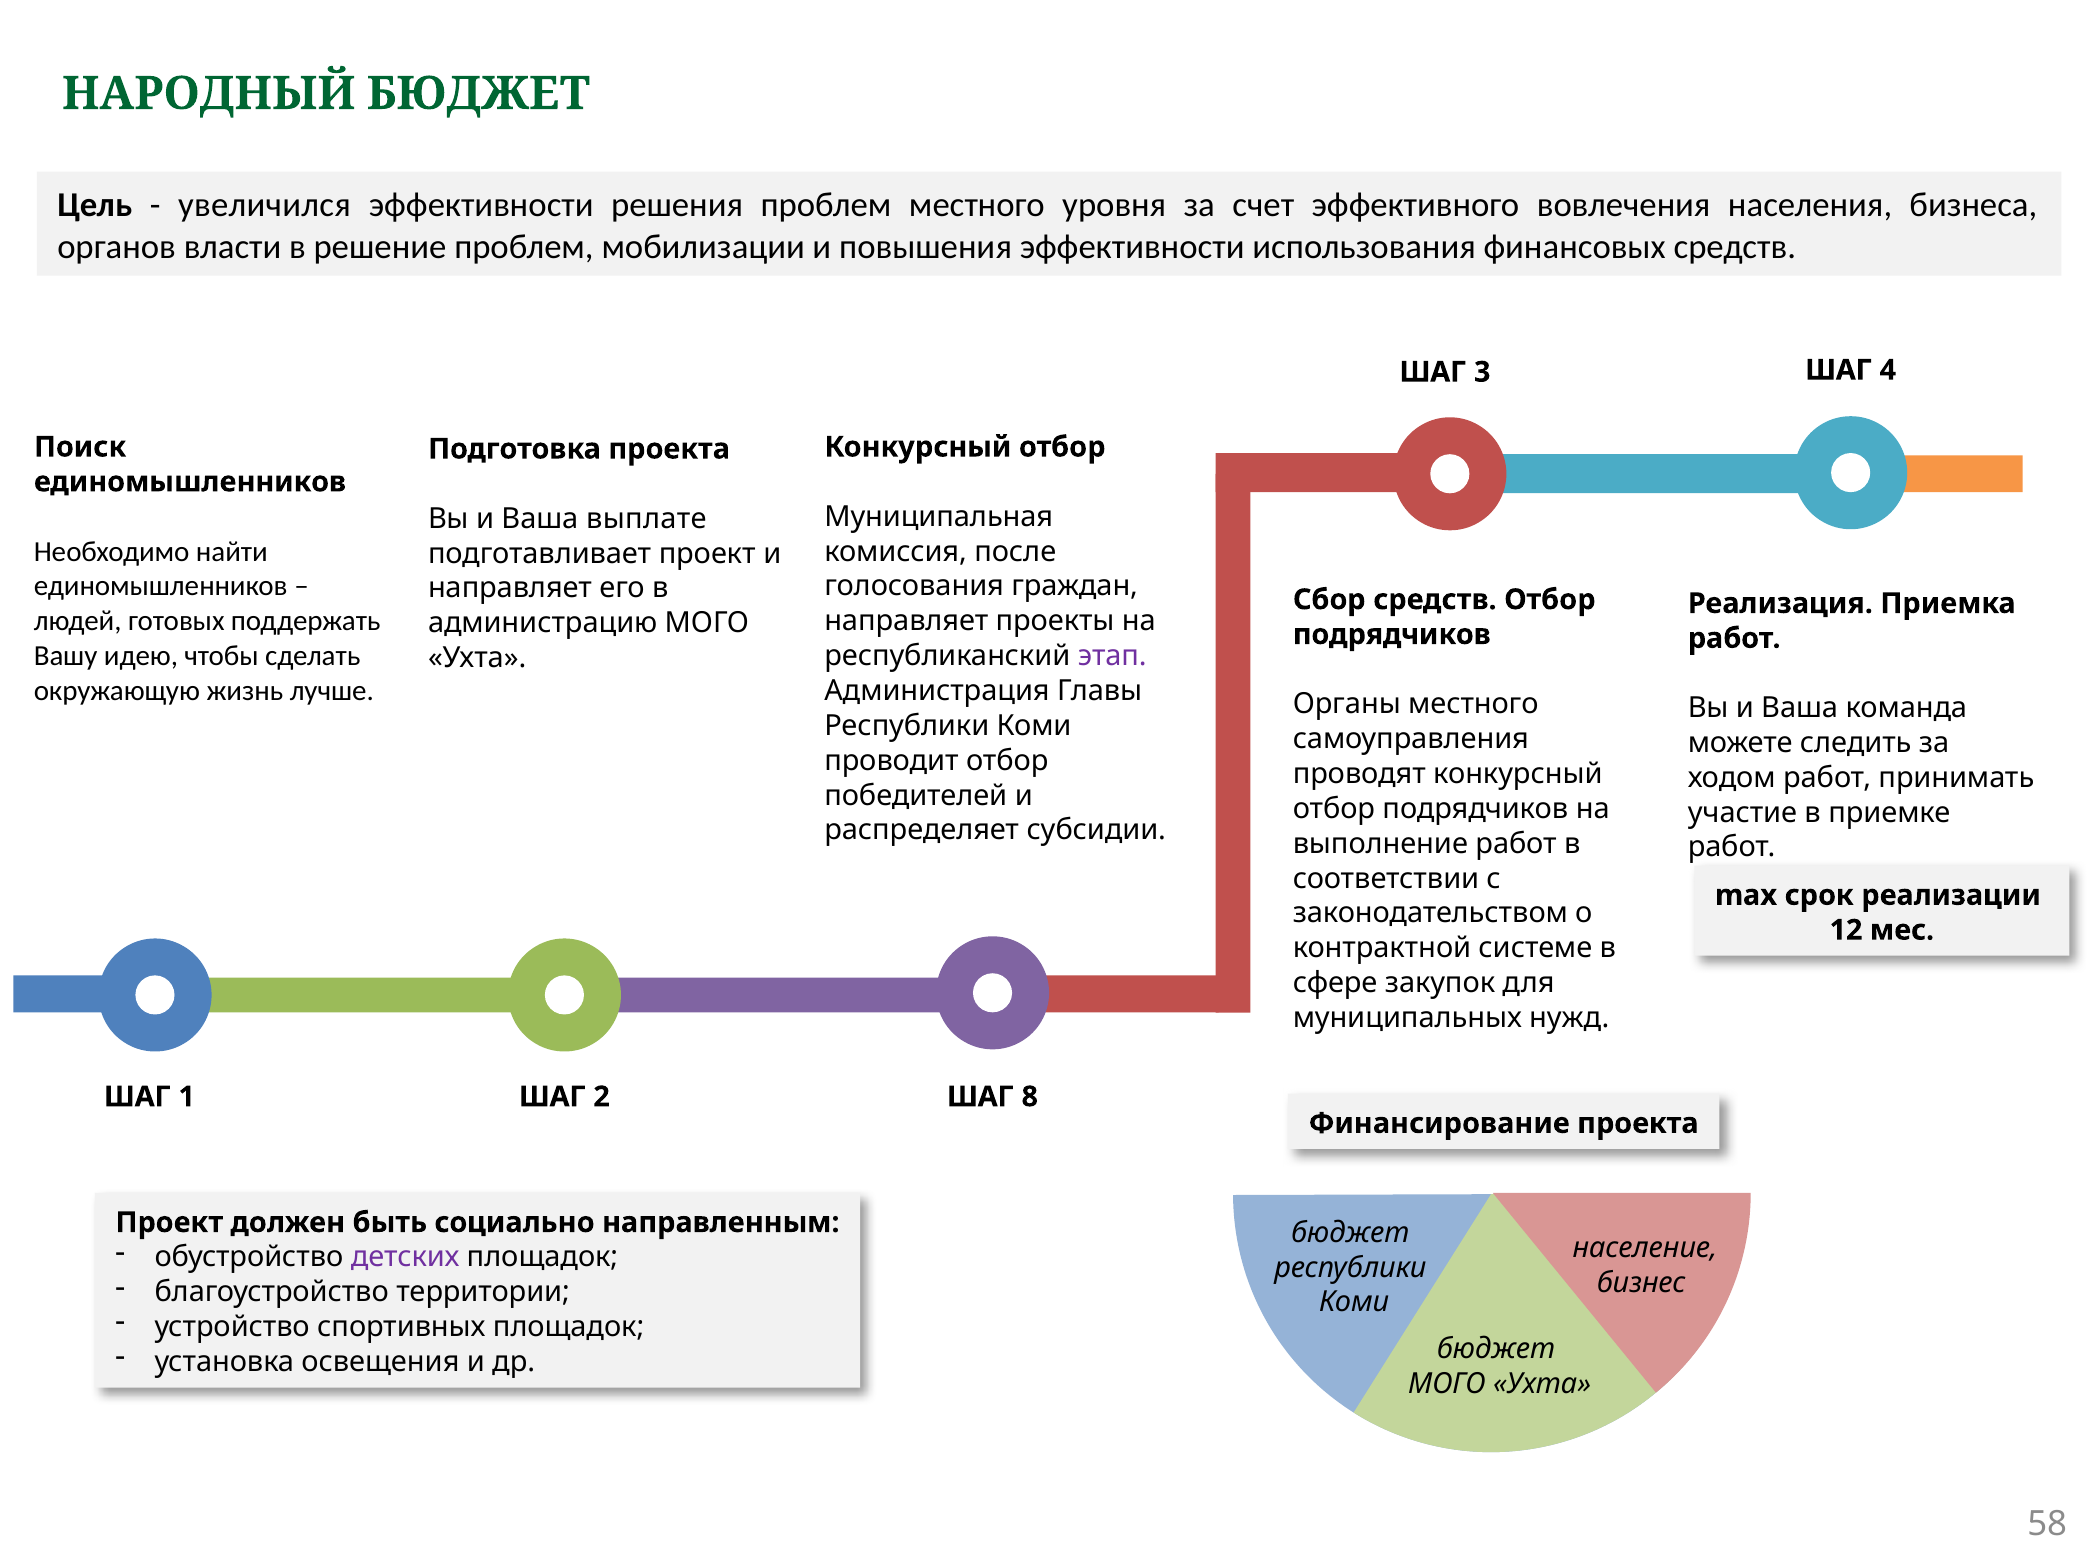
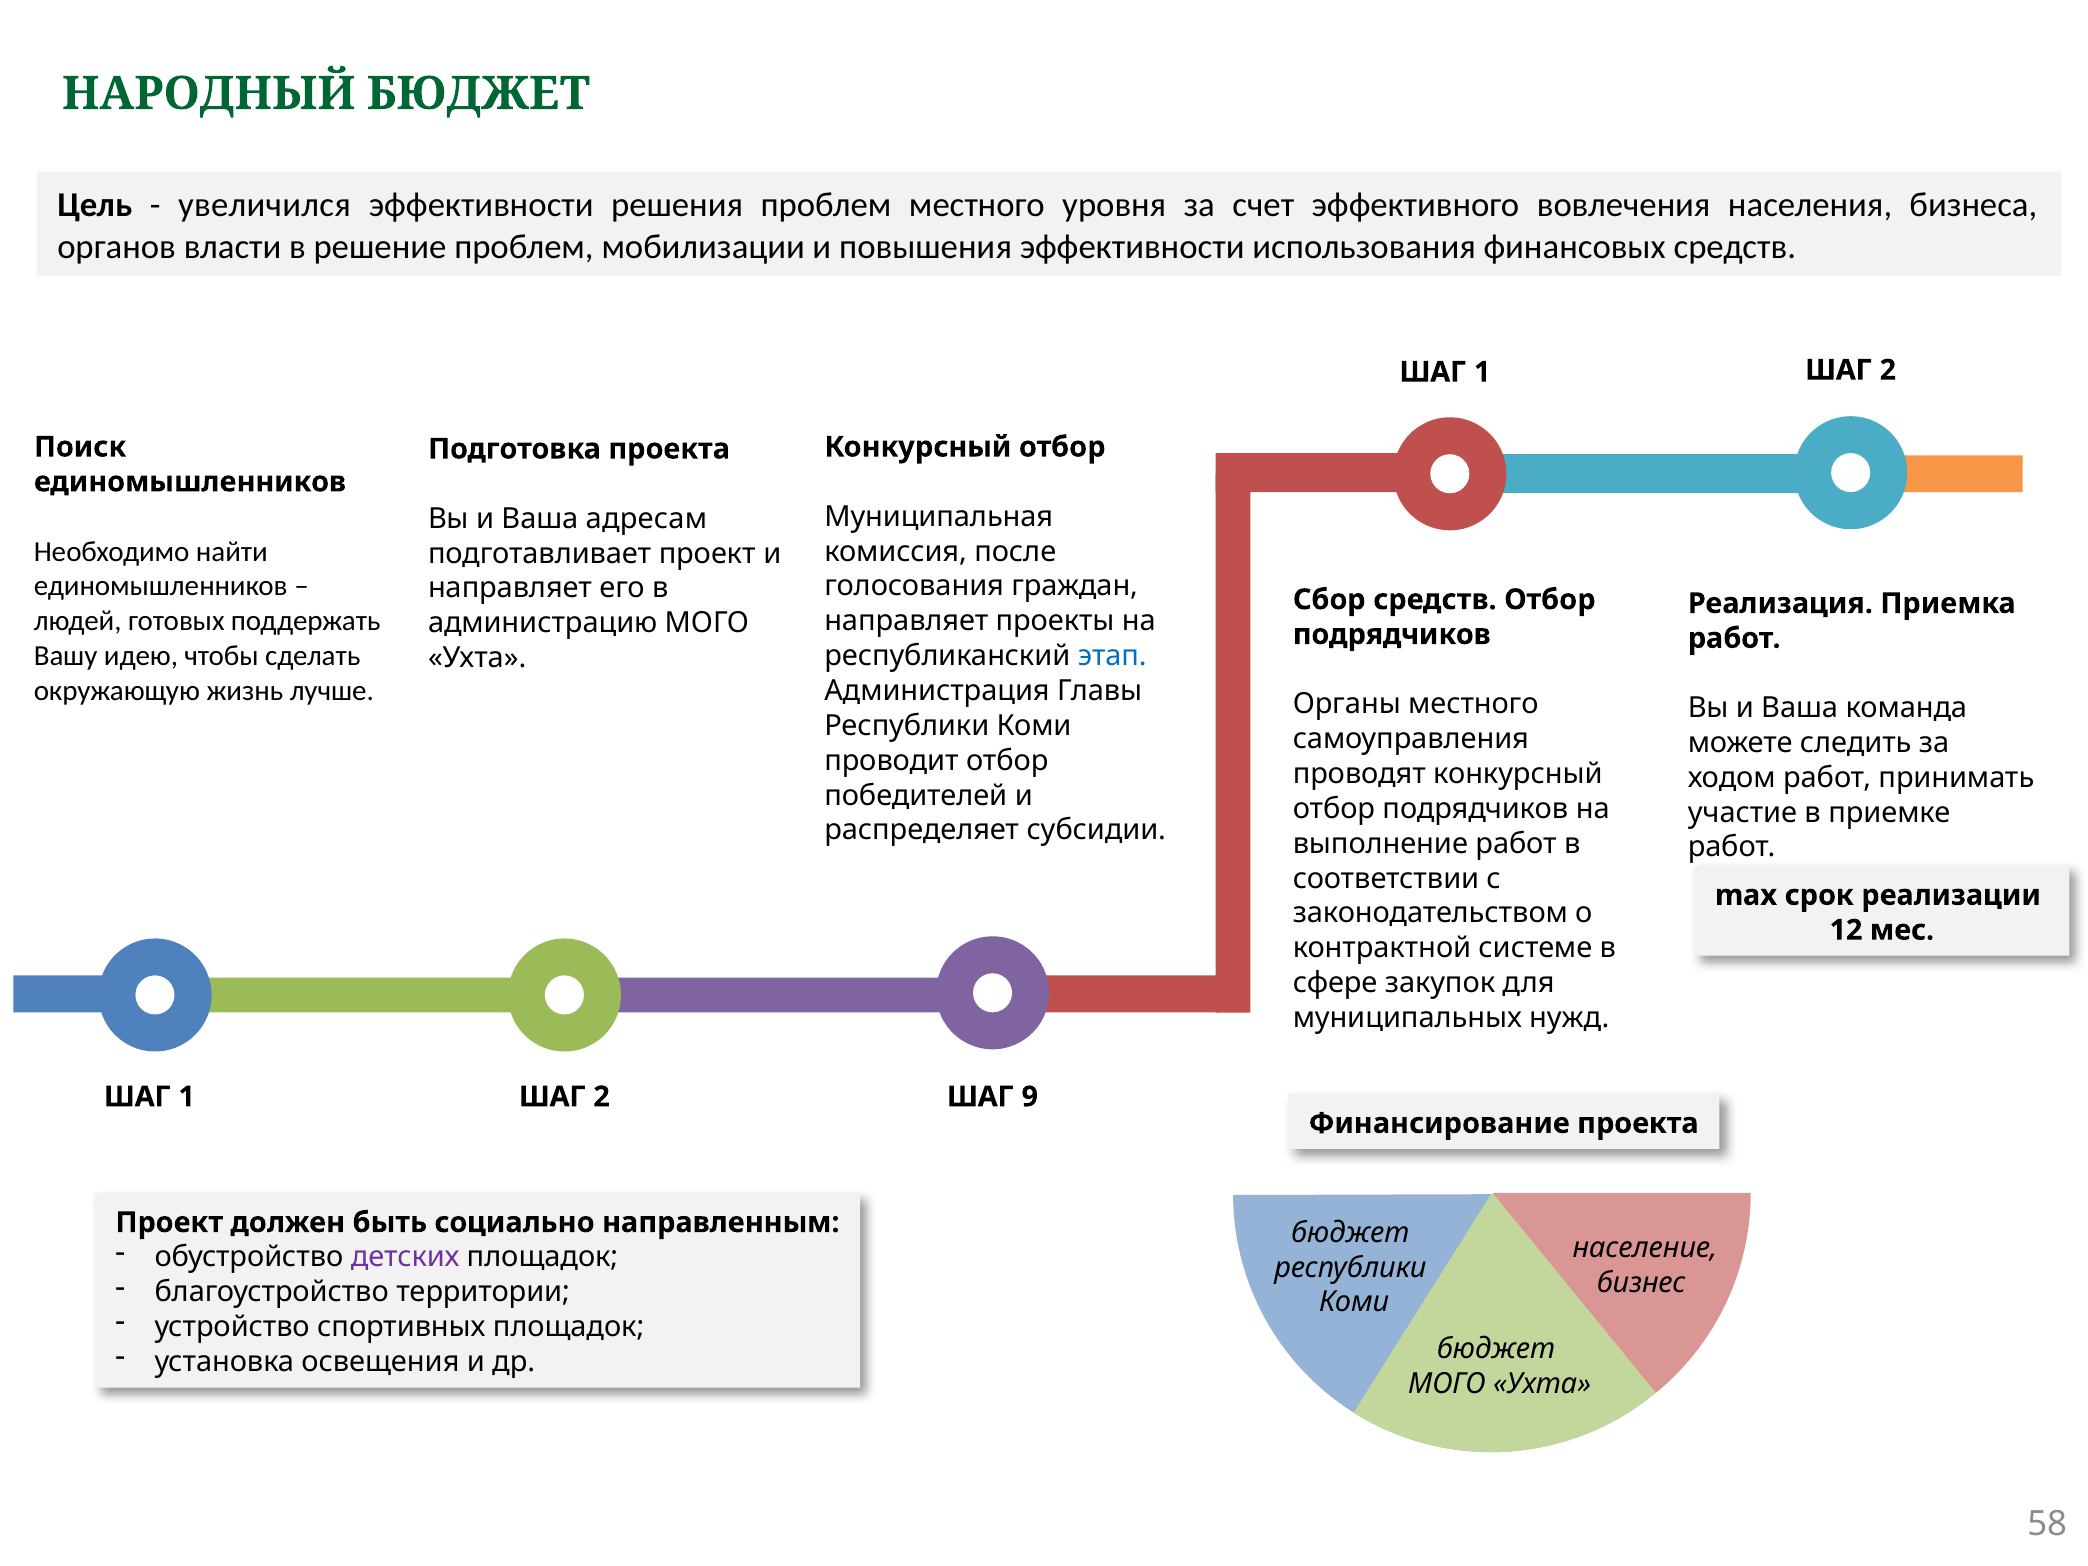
3 at (1482, 372): 3 -> 1
4 at (1888, 370): 4 -> 2
выплате: выплате -> адресам
этап colour: purple -> blue
8: 8 -> 9
